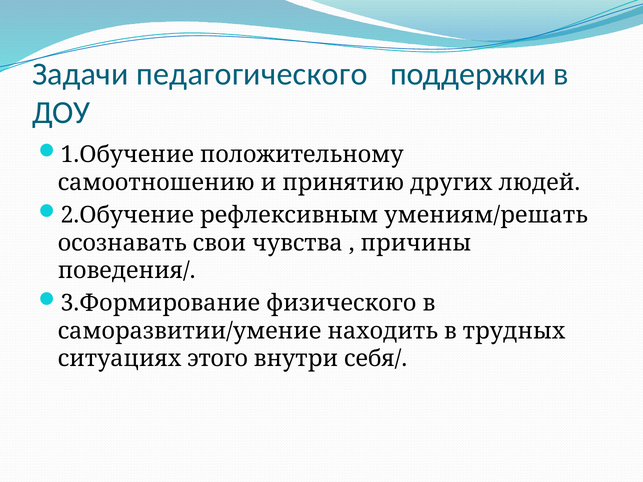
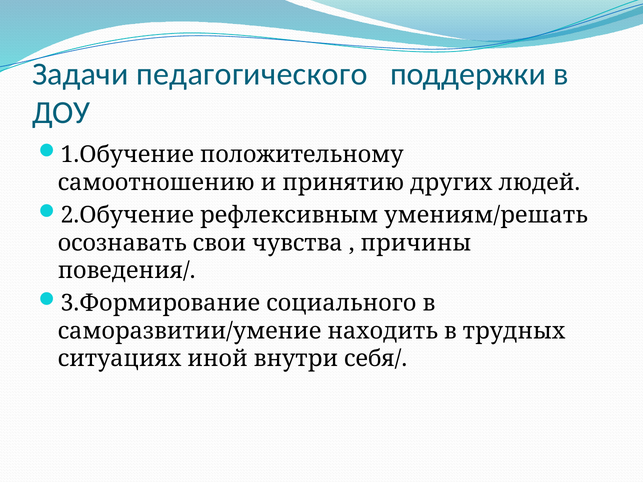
физического: физического -> социального
этого: этого -> иной
